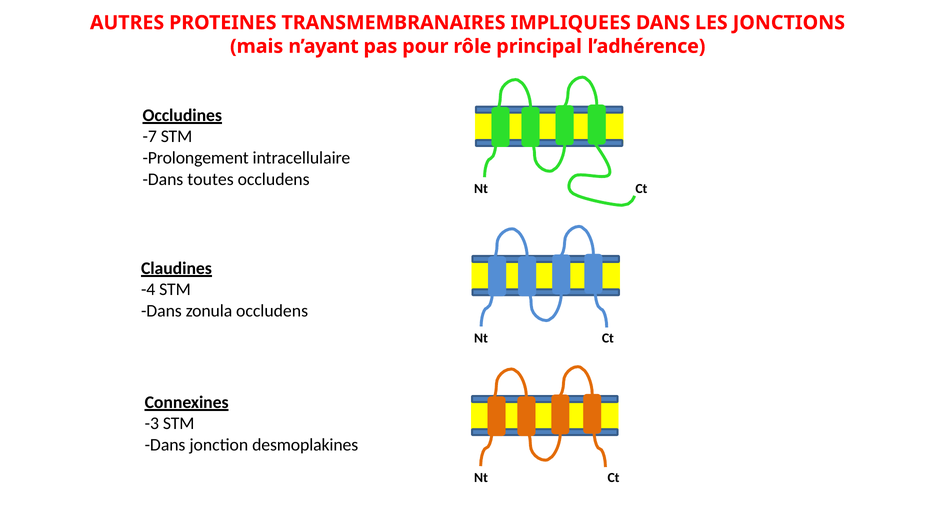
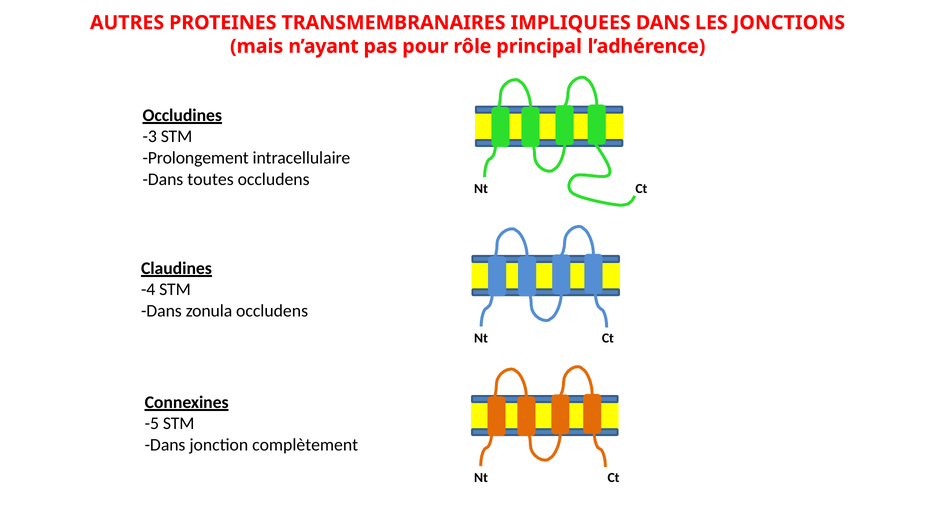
-7: -7 -> -3
-3: -3 -> -5
desmoplakines: desmoplakines -> complètement
